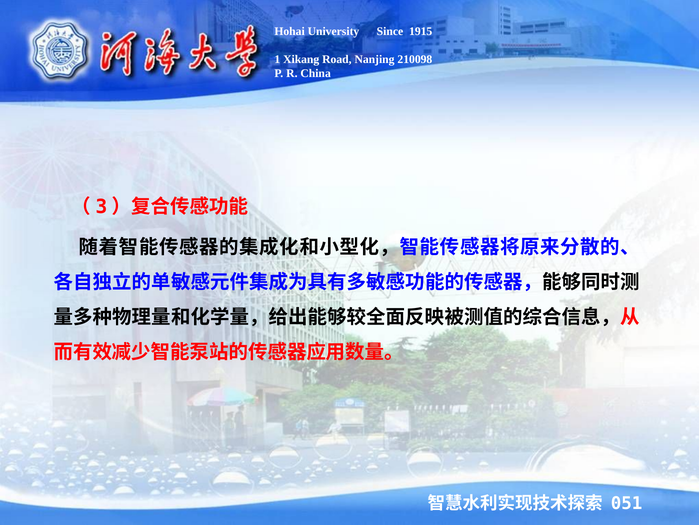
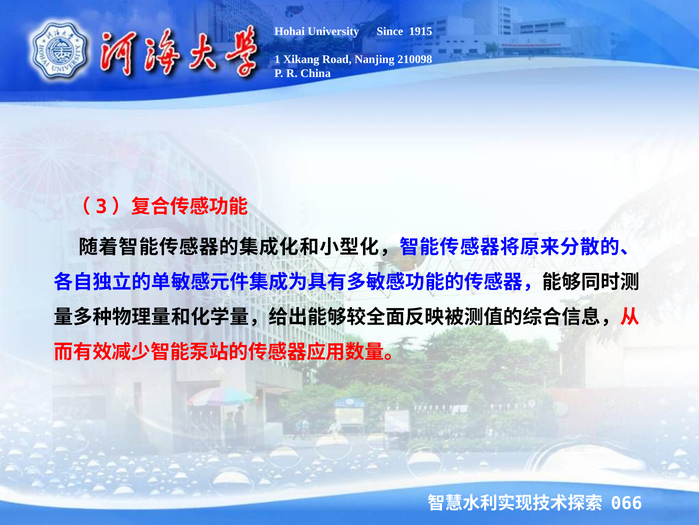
051: 051 -> 066
